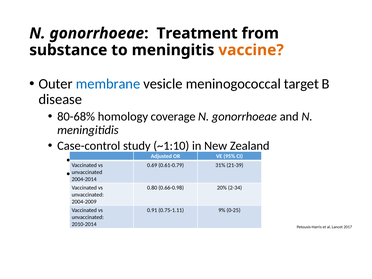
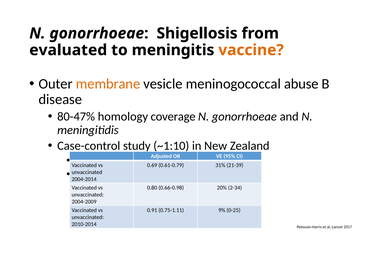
Treatment: Treatment -> Shigellosis
substance: substance -> evaluated
membrane colour: blue -> orange
target: target -> abuse
80-68%: 80-68% -> 80-47%
